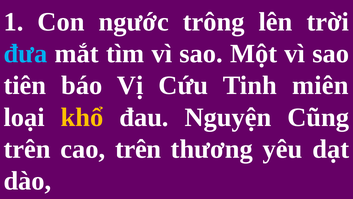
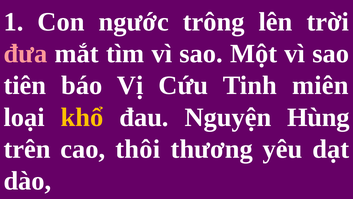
đưa colour: light blue -> pink
Cũng: Cũng -> Hùng
cao trên: trên -> thôi
